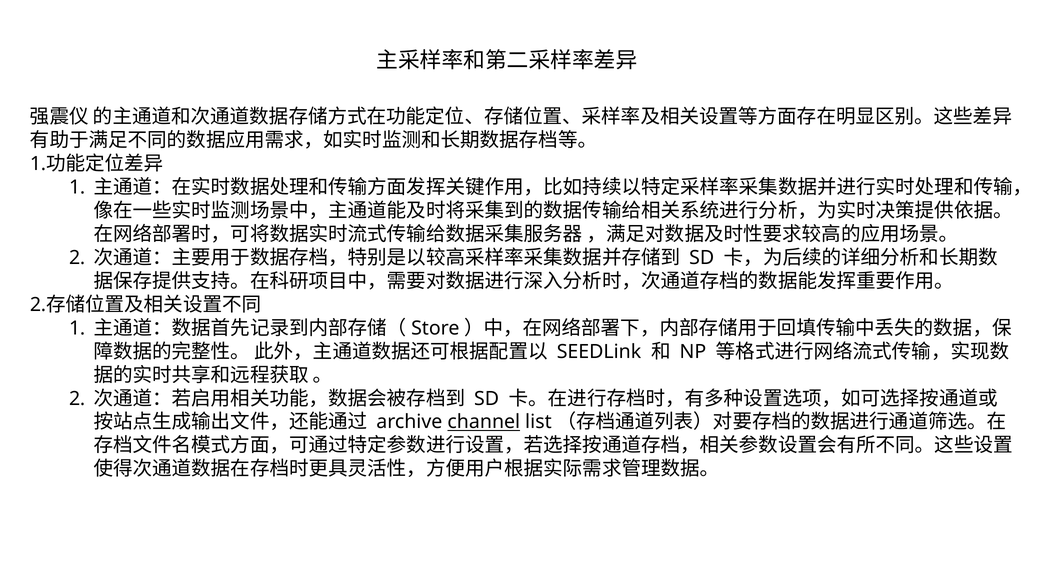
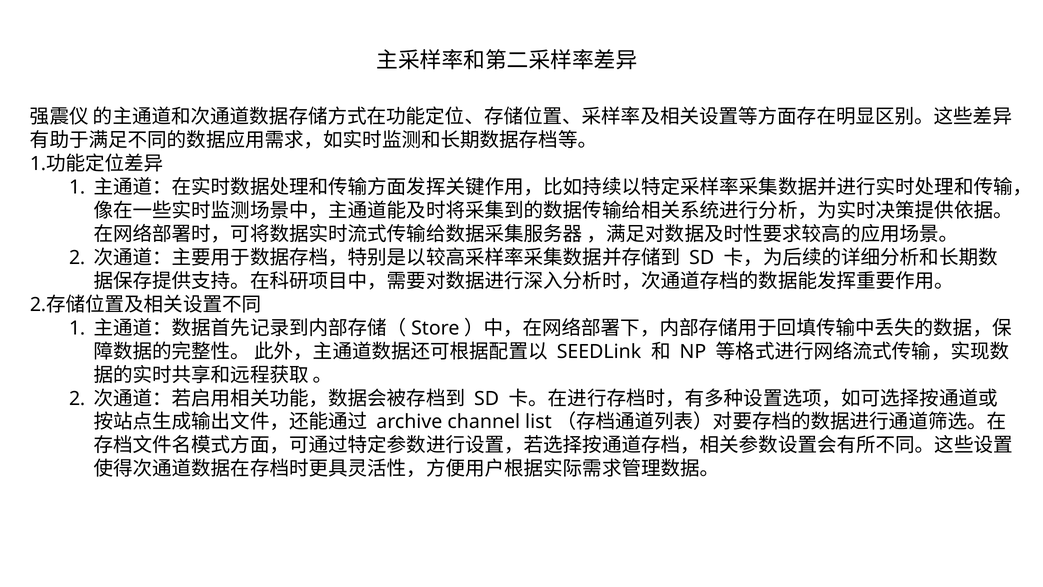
channel underline: present -> none
